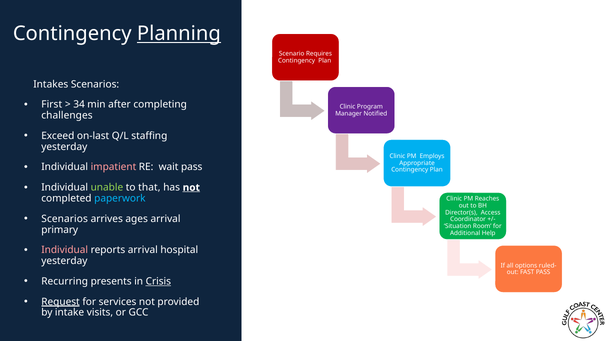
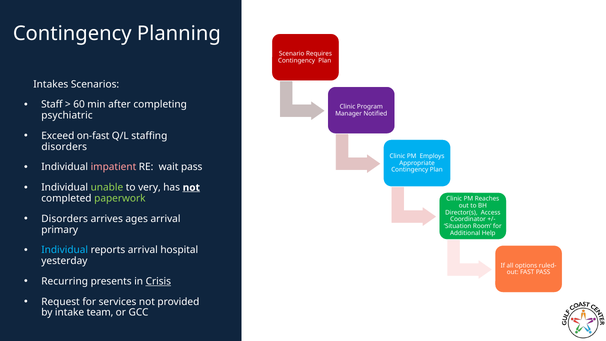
Planning underline: present -> none
First: First -> Staff
34: 34 -> 60
challenges: challenges -> psychiatric
on-last: on-last -> on-fast
yesterday at (64, 147): yesterday -> disorders
that: that -> very
paperwork colour: light blue -> light green
Scenarios at (65, 219): Scenarios -> Disorders
Individual at (65, 250) colour: pink -> light blue
Request underline: present -> none
visits: visits -> team
